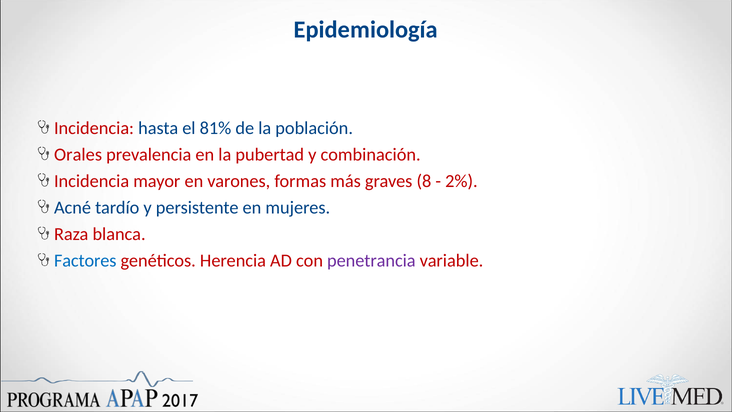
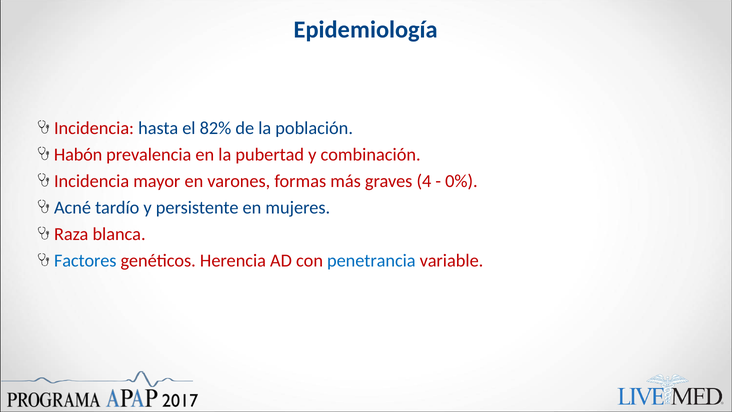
81%: 81% -> 82%
Orales: Orales -> Habón
8: 8 -> 4
2%: 2% -> 0%
penetrancia colour: purple -> blue
